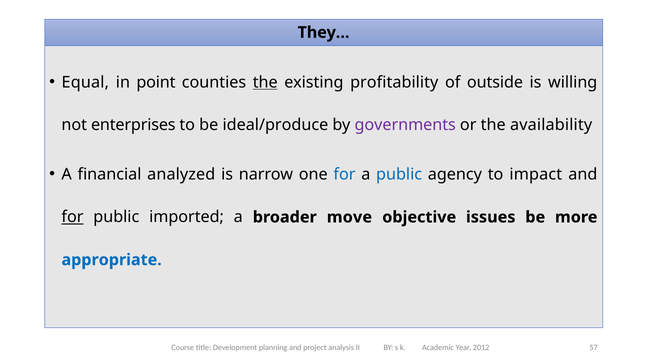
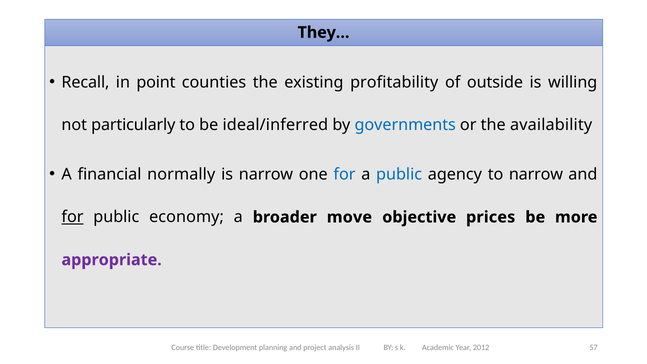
Equal: Equal -> Recall
the at (265, 82) underline: present -> none
enterprises: enterprises -> particularly
ideal/produce: ideal/produce -> ideal/inferred
governments colour: purple -> blue
analyzed: analyzed -> normally
to impact: impact -> narrow
imported: imported -> economy
issues: issues -> prices
appropriate colour: blue -> purple
